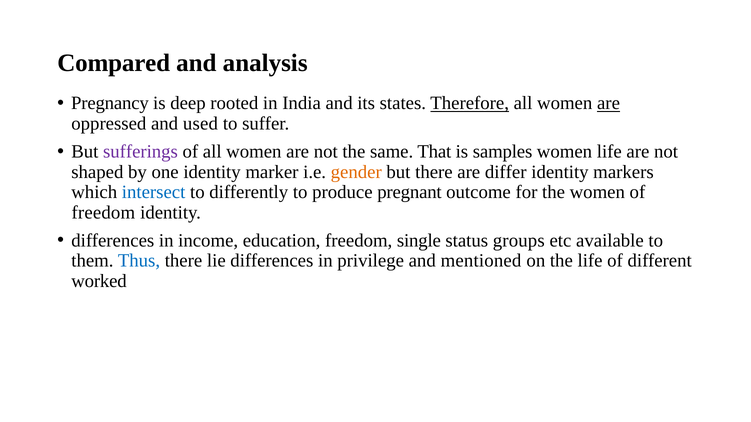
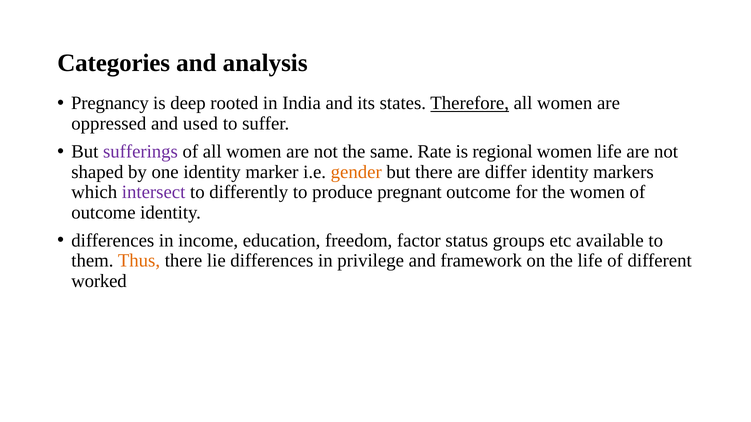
Compared: Compared -> Categories
are at (608, 103) underline: present -> none
That: That -> Rate
samples: samples -> regional
intersect colour: blue -> purple
freedom at (103, 213): freedom -> outcome
single: single -> factor
Thus colour: blue -> orange
mentioned: mentioned -> framework
